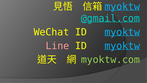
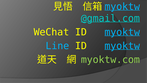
Line colour: pink -> light blue
